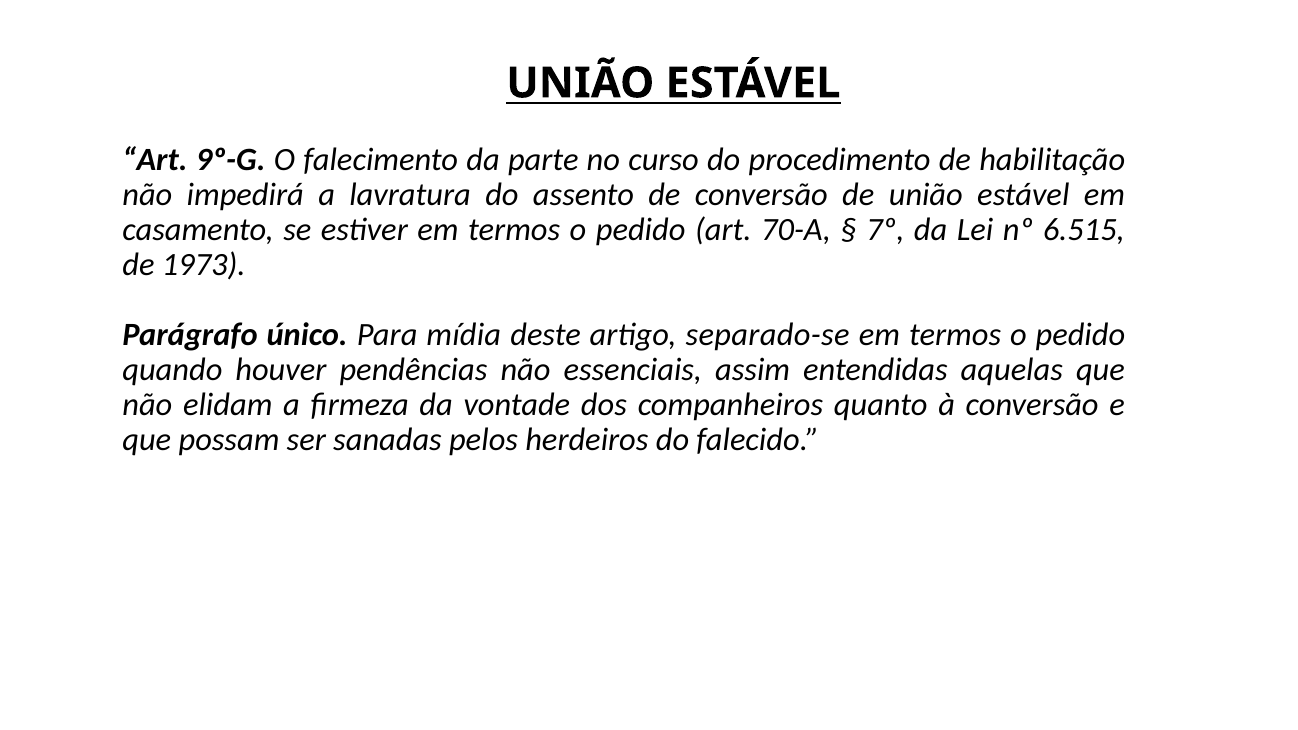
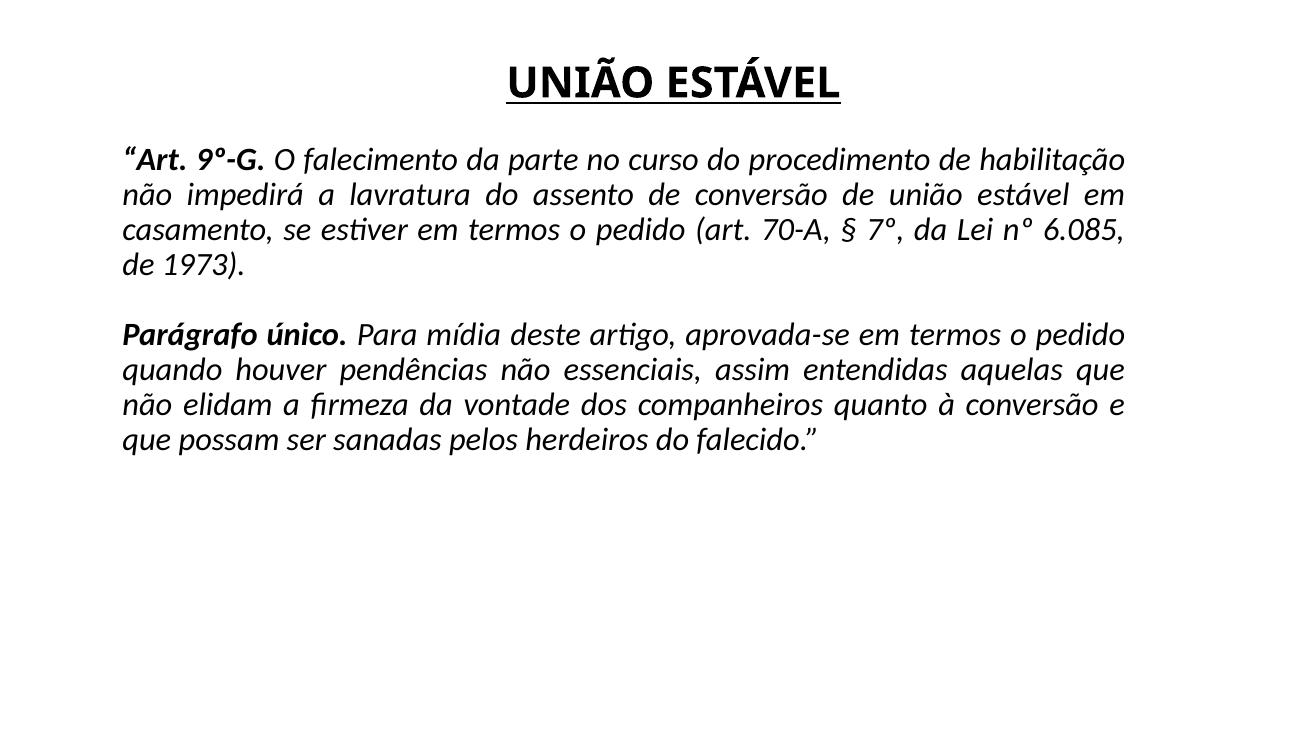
6.515: 6.515 -> 6.085
separado-se: separado-se -> aprovada-se
